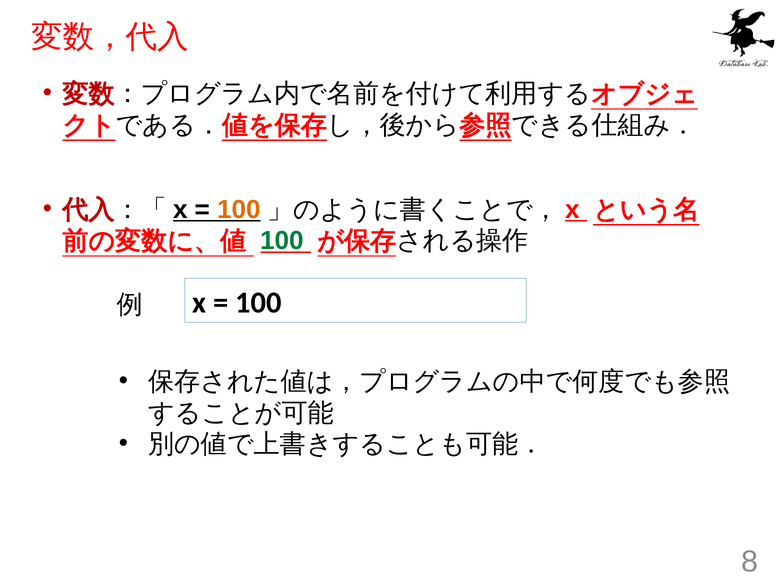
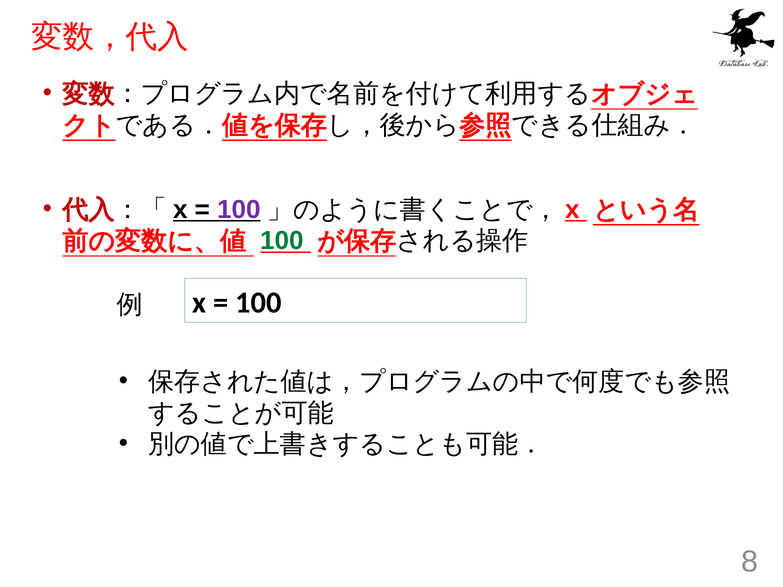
100 at (239, 210) colour: orange -> purple
